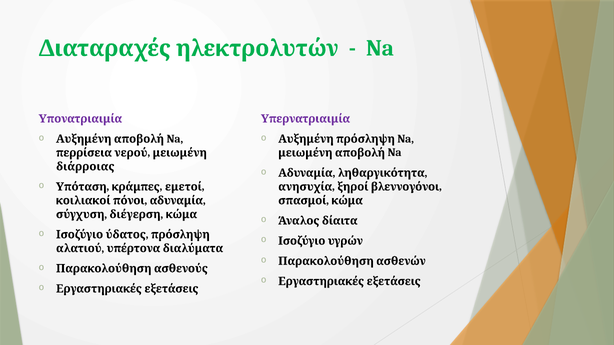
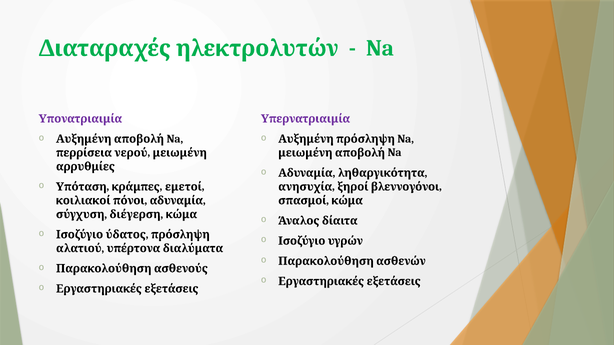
διάρροιας: διάρροιας -> αρρυθμίες
